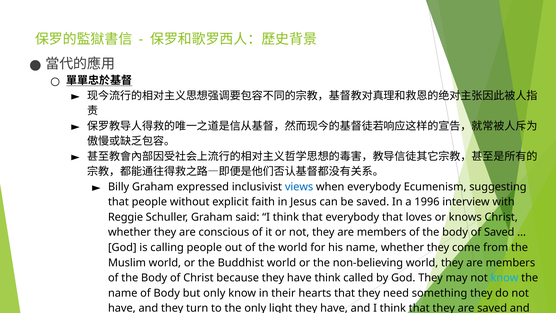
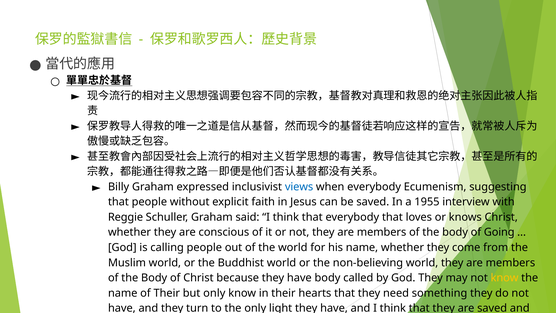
1996: 1996 -> 1955
of Saved: Saved -> Going
have think: think -> body
know at (505, 278) colour: light blue -> yellow
of Body: Body -> Their
